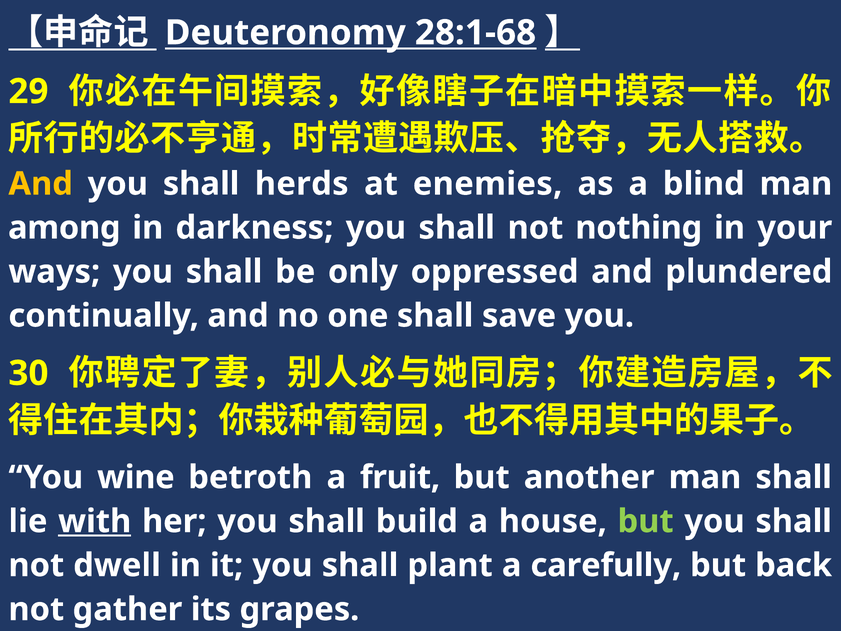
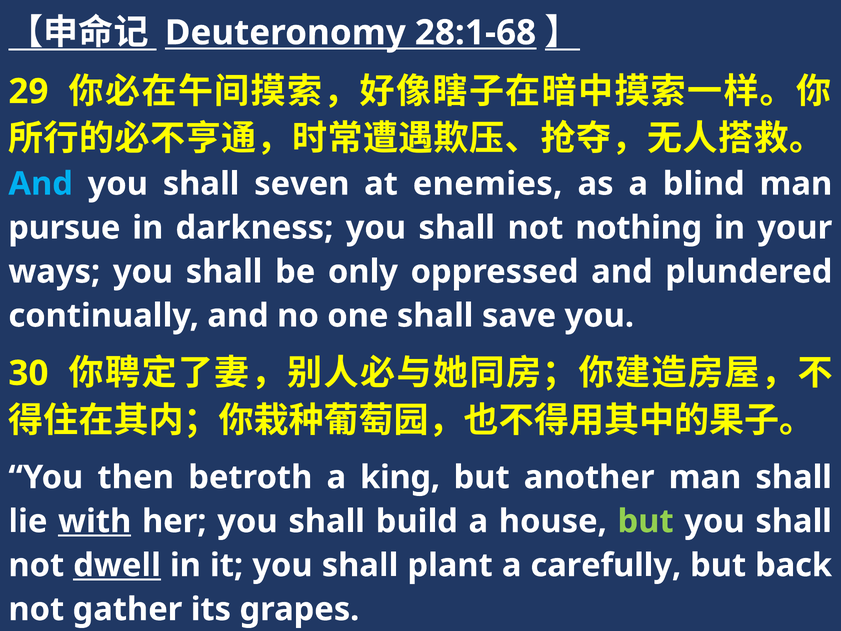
And at (41, 184) colour: yellow -> light blue
herds: herds -> seven
among: among -> pursue
wine: wine -> then
fruit: fruit -> king
dwell underline: none -> present
